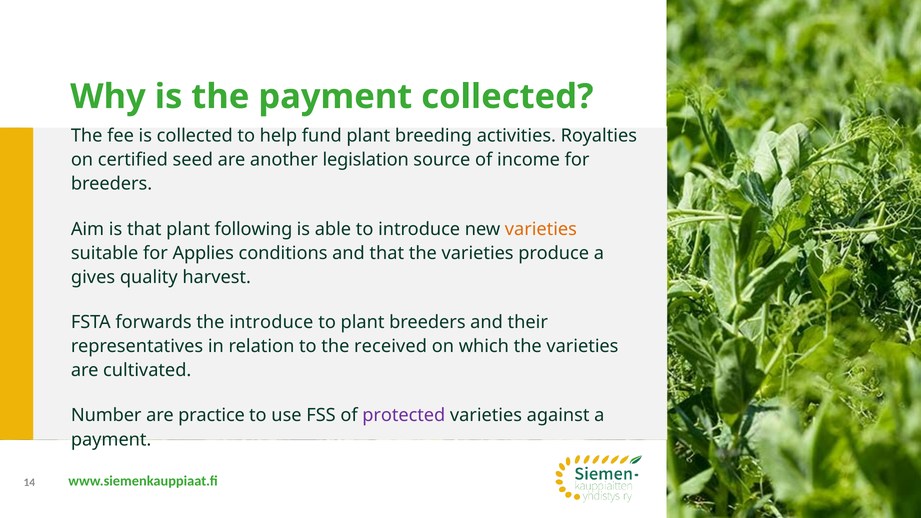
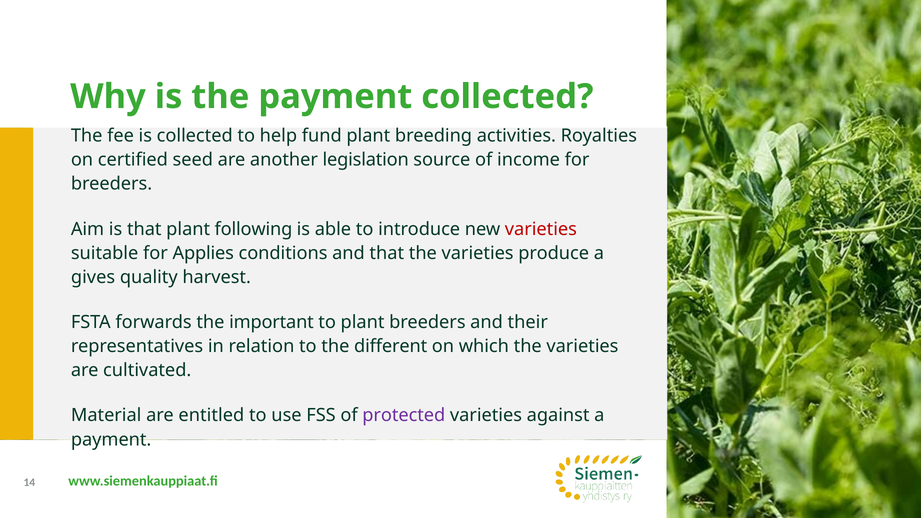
varieties at (541, 229) colour: orange -> red
the introduce: introduce -> important
received: received -> different
Number: Number -> Material
practice: practice -> entitled
